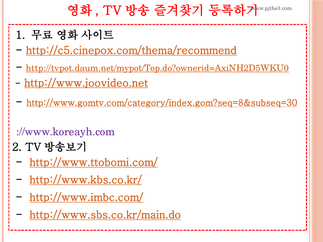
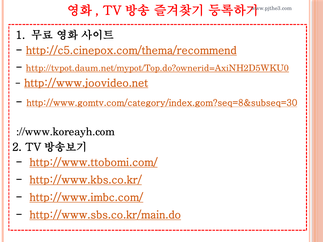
://www.koreayh.com colour: purple -> black
